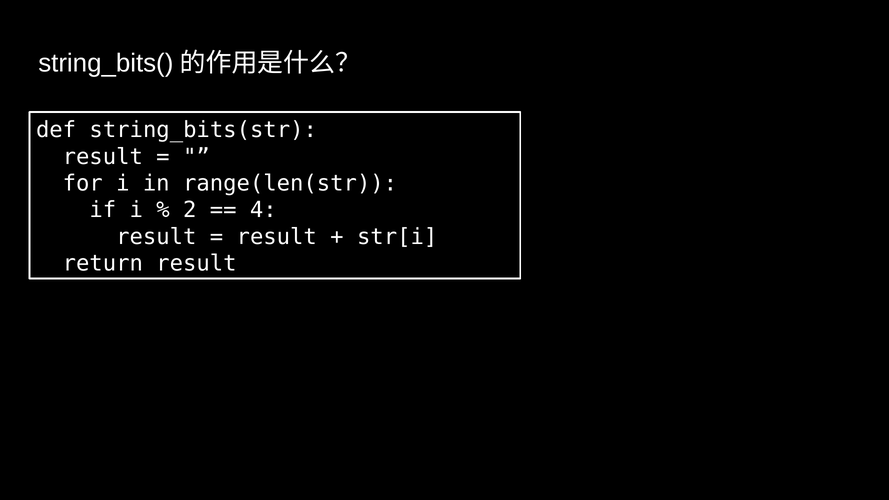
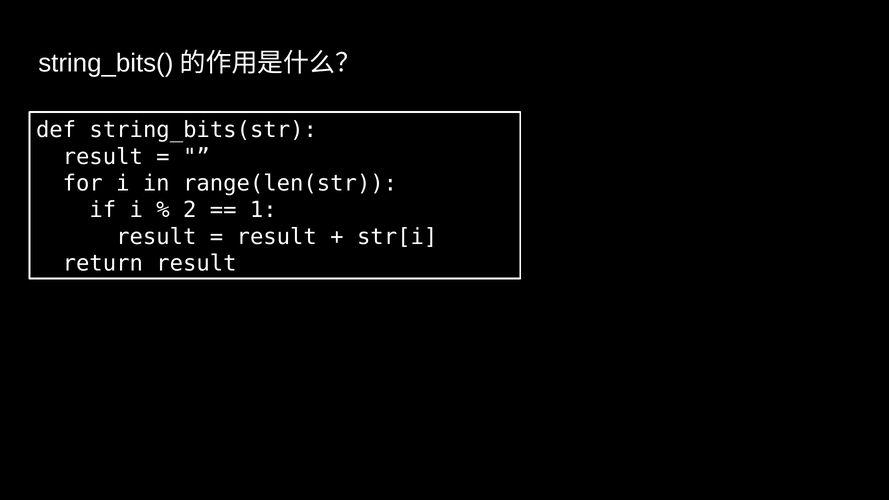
4: 4 -> 1
